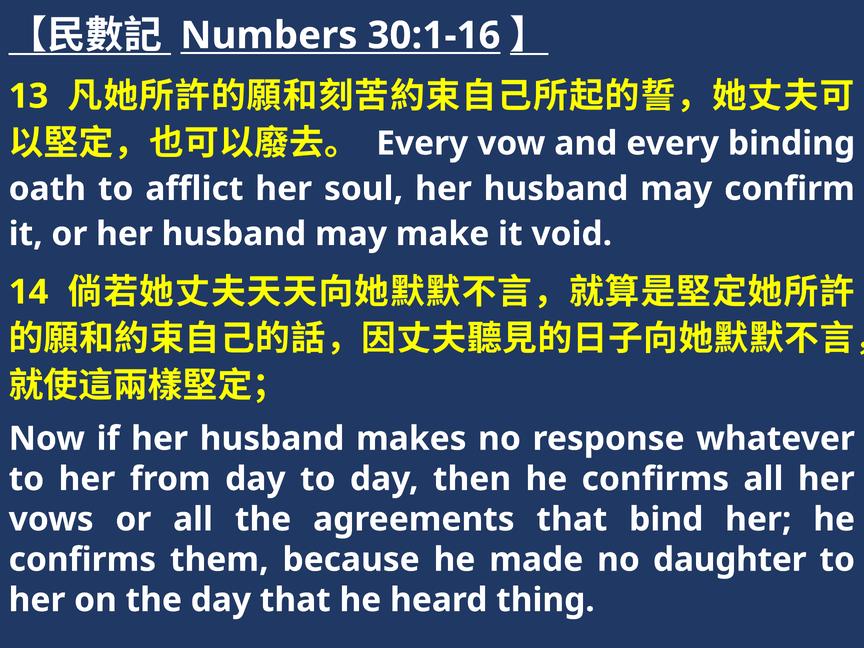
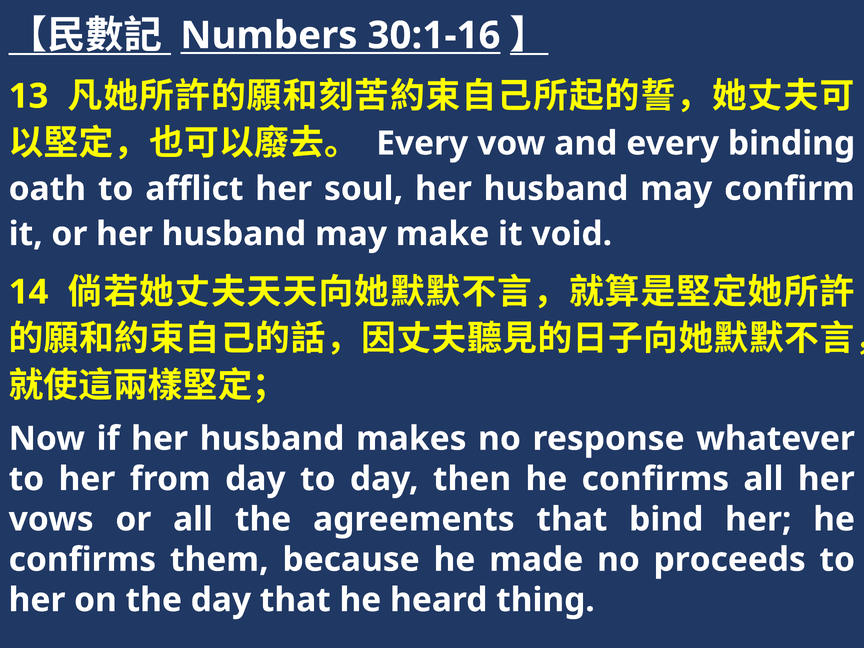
daughter: daughter -> proceeds
